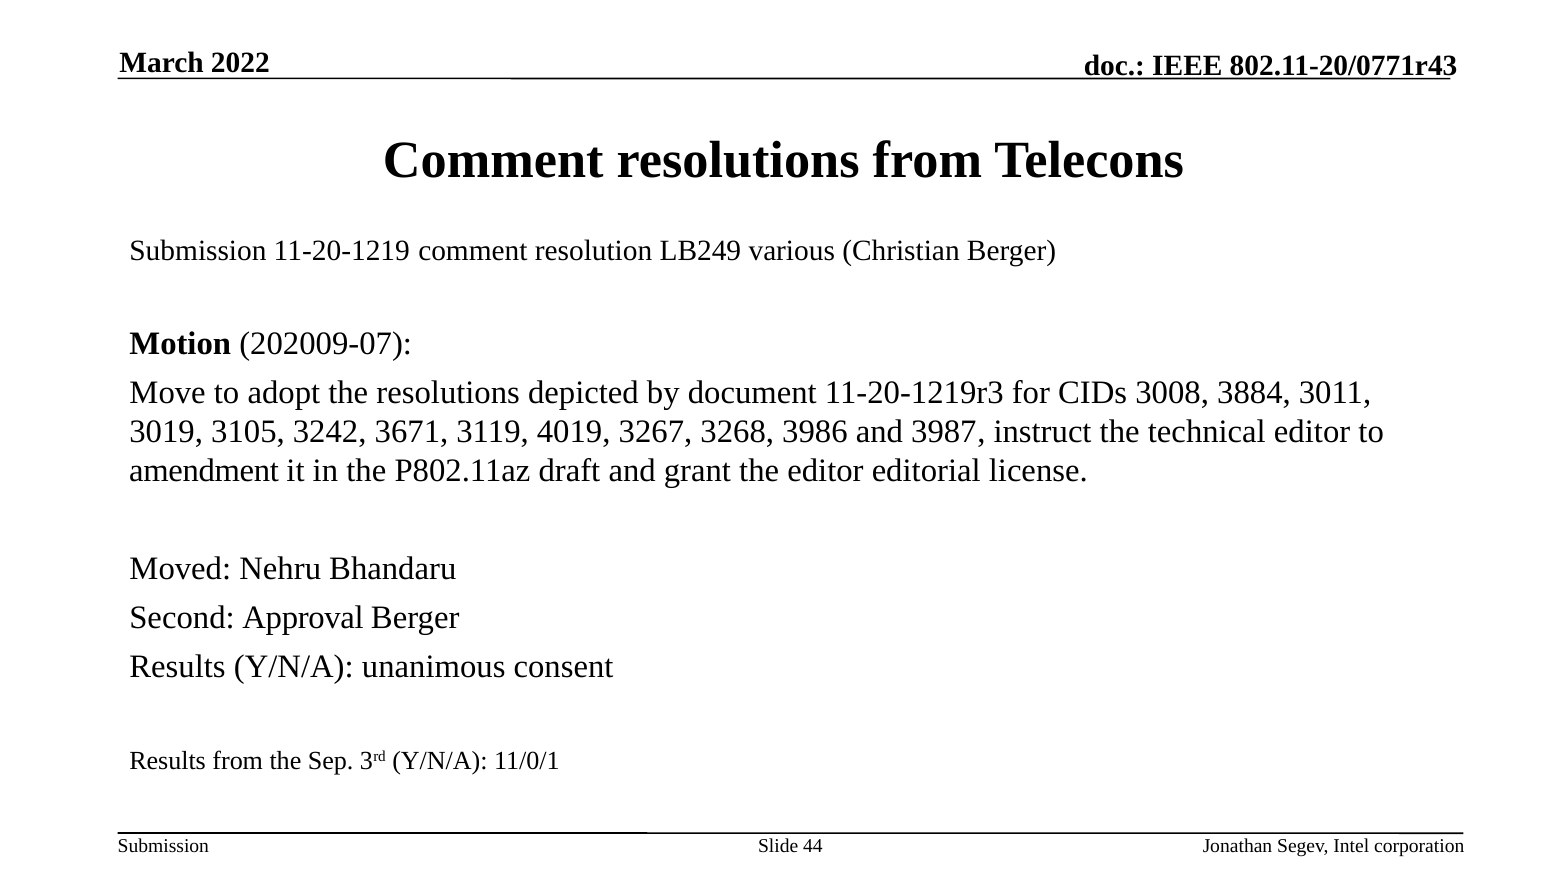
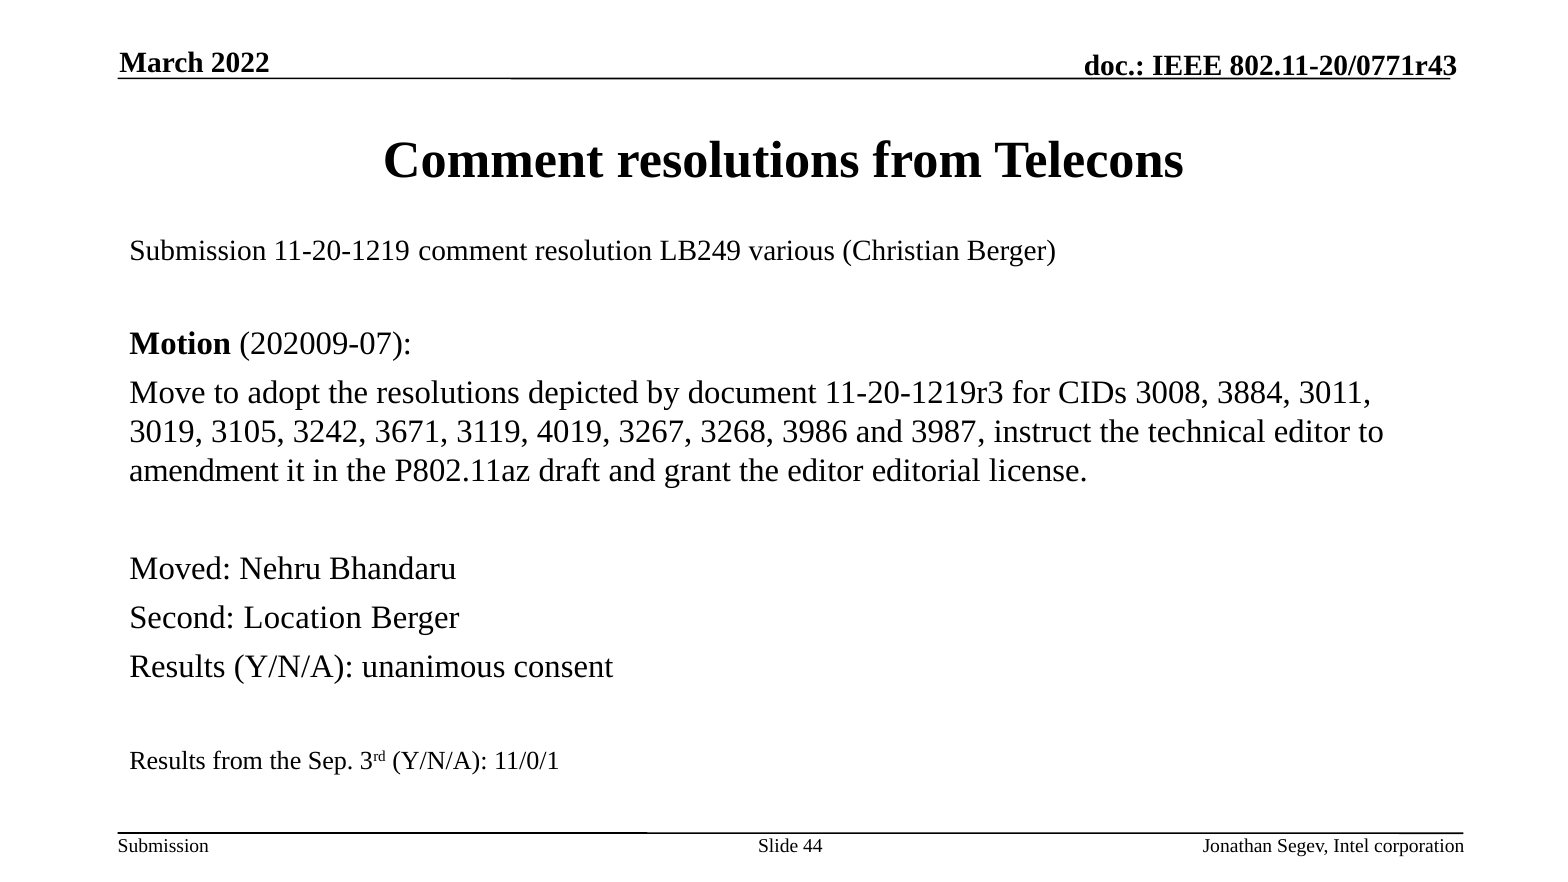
Approval: Approval -> Location
